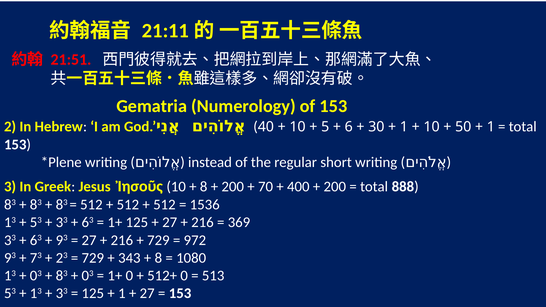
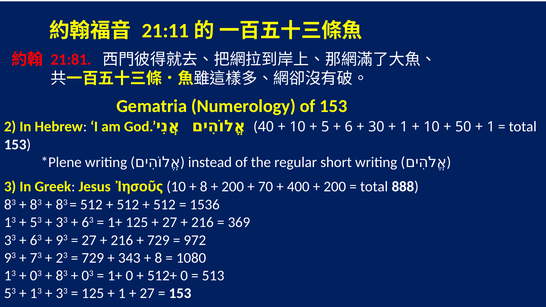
21:51: 21:51 -> 21:81
